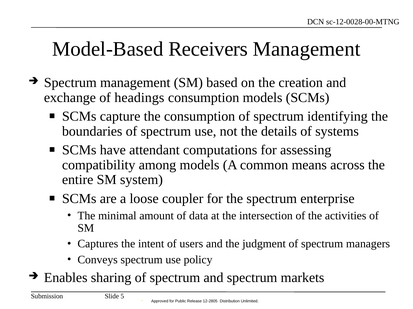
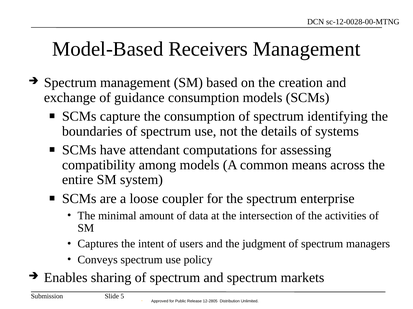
headings: headings -> guidance
